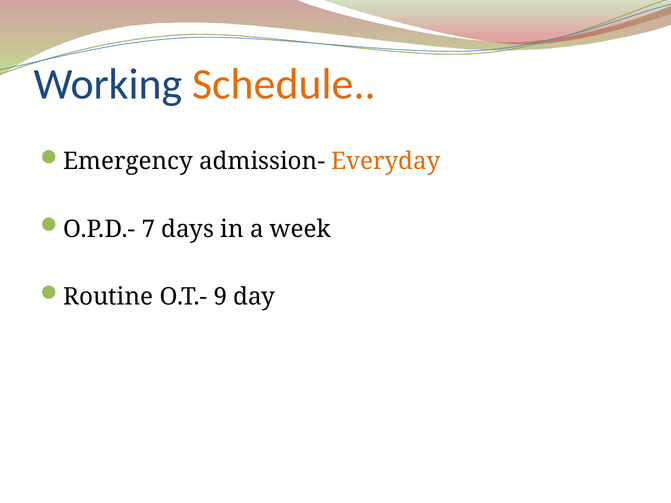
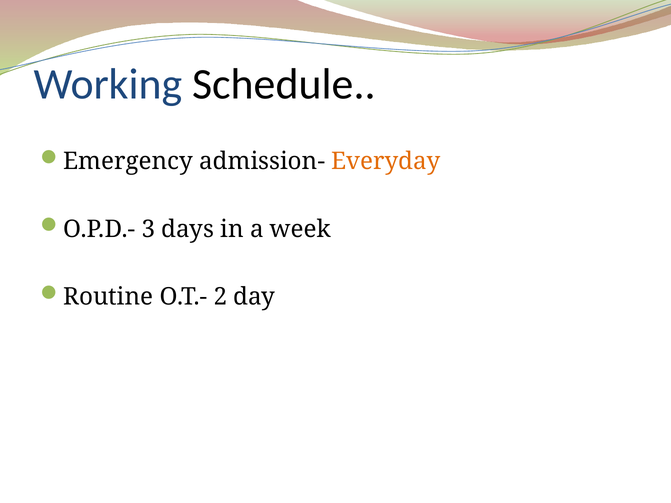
Schedule colour: orange -> black
7: 7 -> 3
9: 9 -> 2
